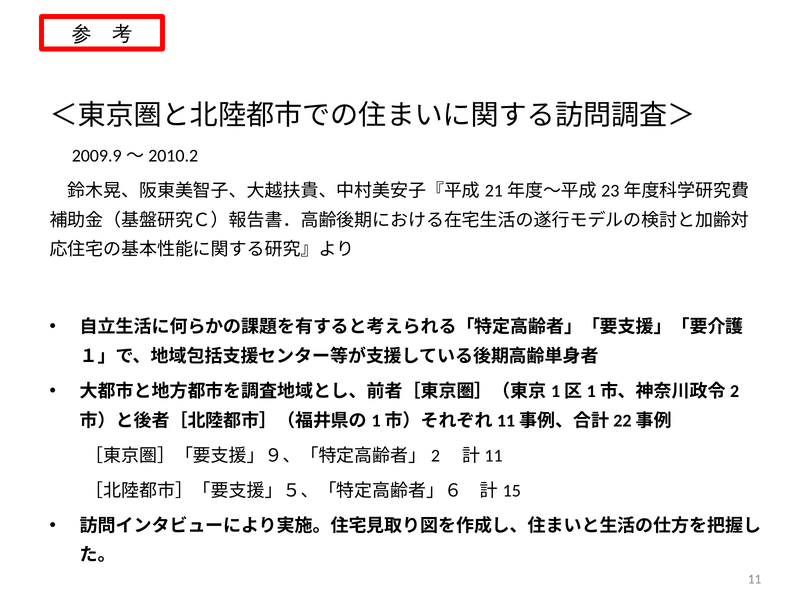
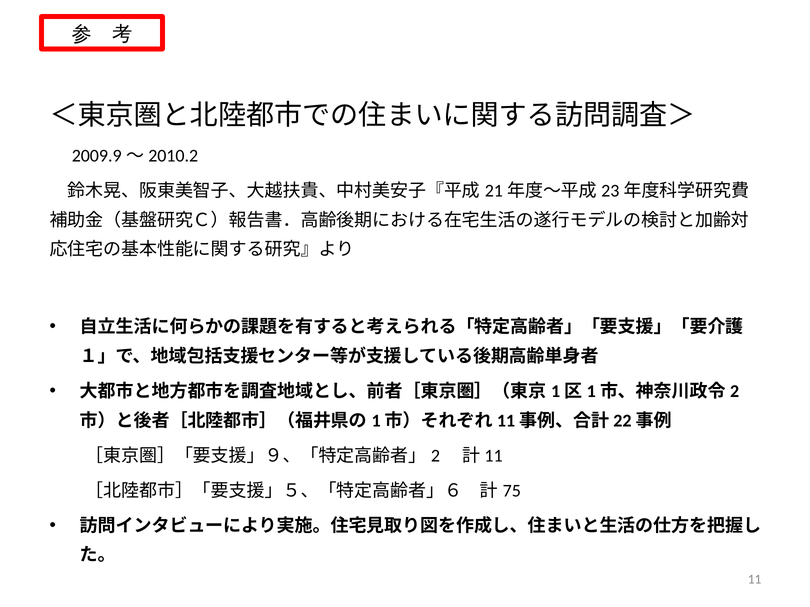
15: 15 -> 75
